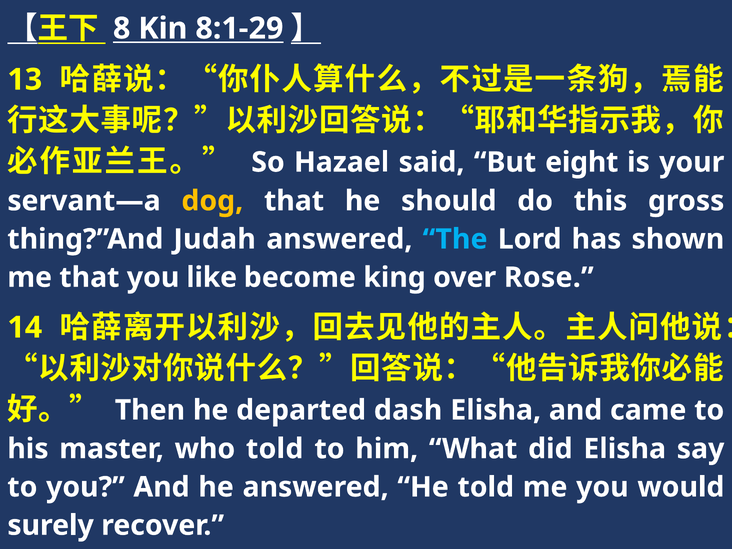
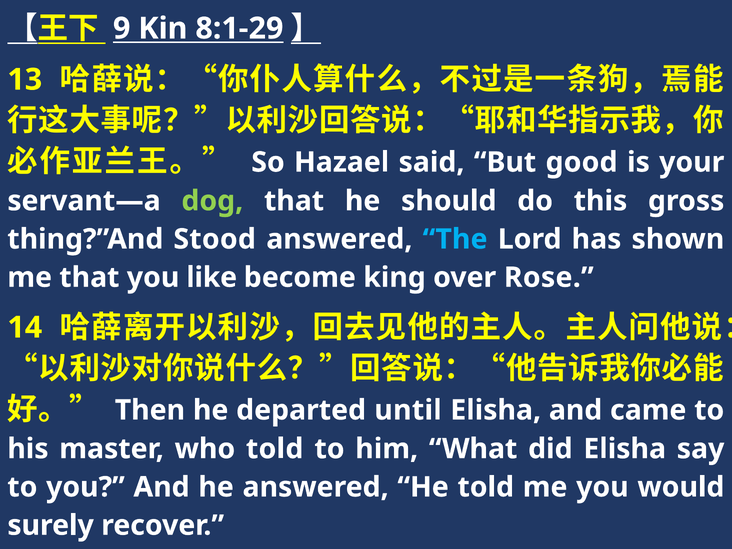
8: 8 -> 9
eight: eight -> good
dog colour: yellow -> light green
Judah: Judah -> Stood
dash: dash -> until
